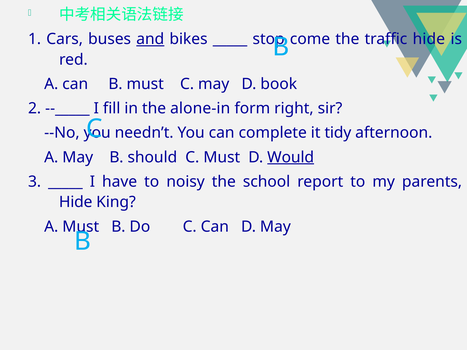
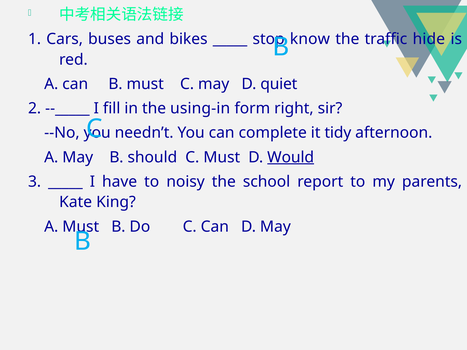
and underline: present -> none
come: come -> know
book: book -> quiet
alone-in: alone-in -> using-in
Hide at (76, 202): Hide -> Kate
